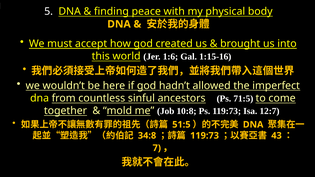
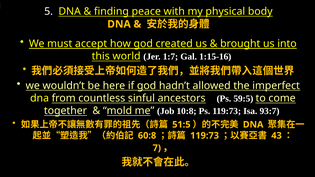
1:6: 1:6 -> 1:7
71:5: 71:5 -> 59:5
12:7: 12:7 -> 93:7
34:8: 34:8 -> 60:8
